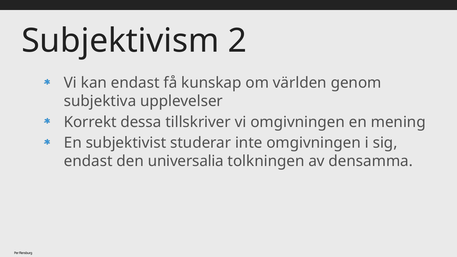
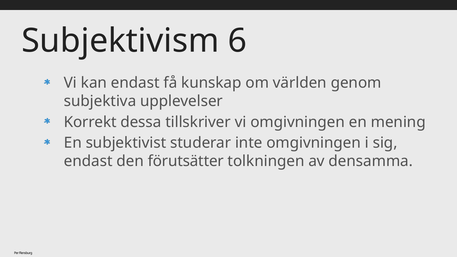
2: 2 -> 6
universalia: universalia -> förutsätter
